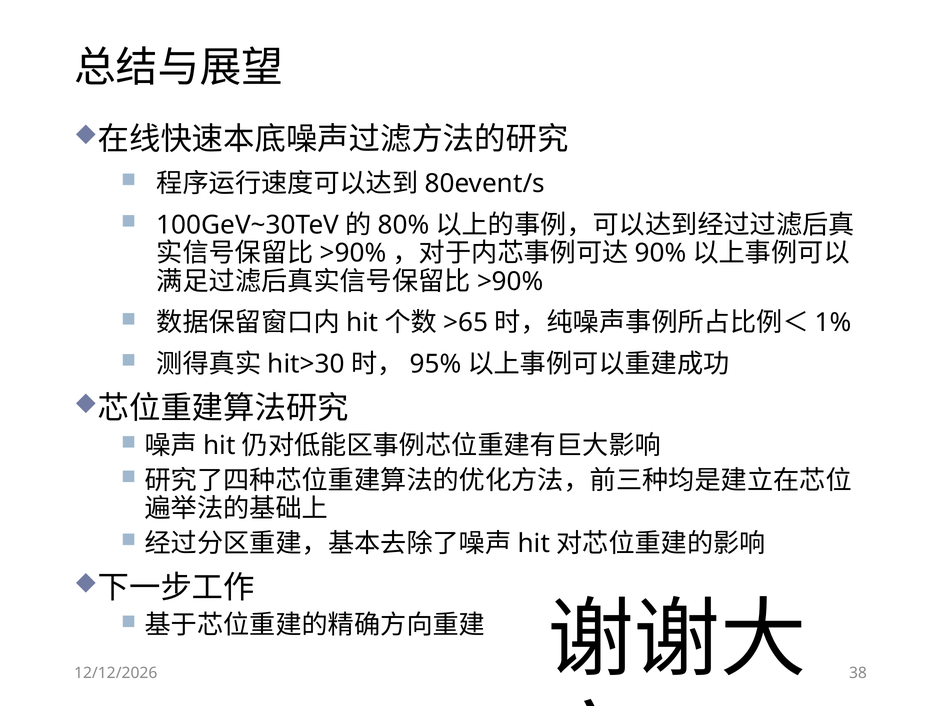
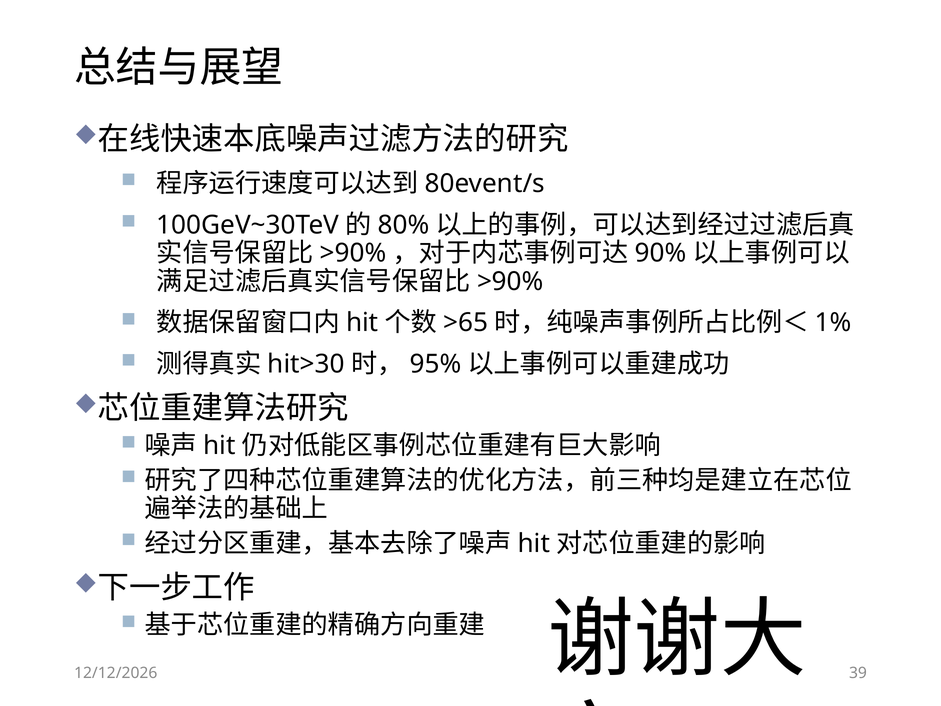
38: 38 -> 39
